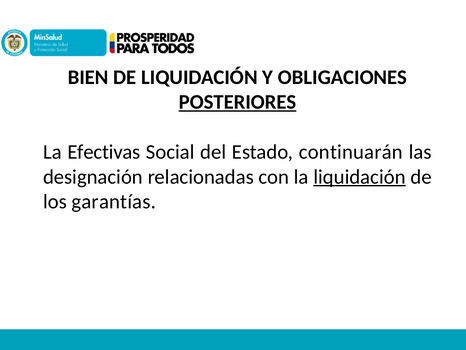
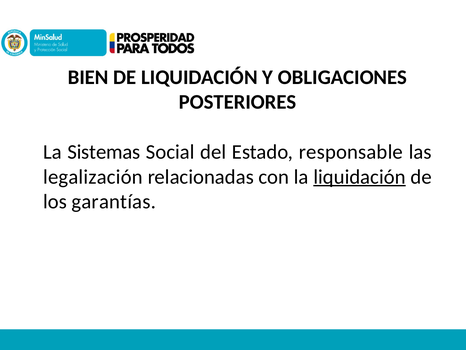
POSTERIORES underline: present -> none
Efectivas: Efectivas -> Sistemas
continuarán: continuarán -> responsable
designación: designación -> legalización
